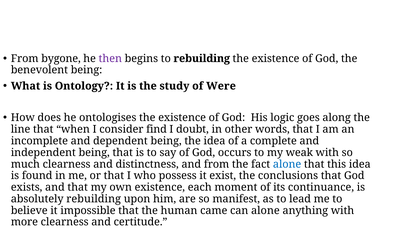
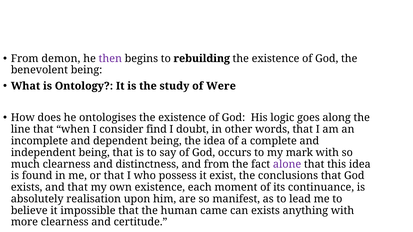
bygone: bygone -> demon
weak: weak -> mark
alone at (287, 164) colour: blue -> purple
absolutely rebuilding: rebuilding -> realisation
can alone: alone -> exists
